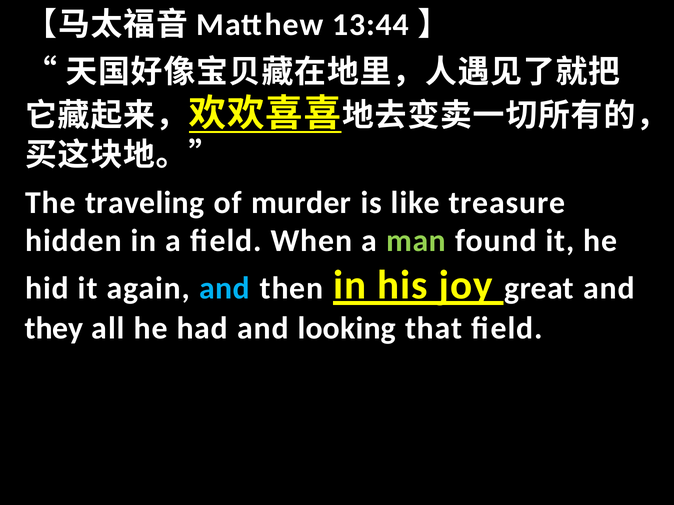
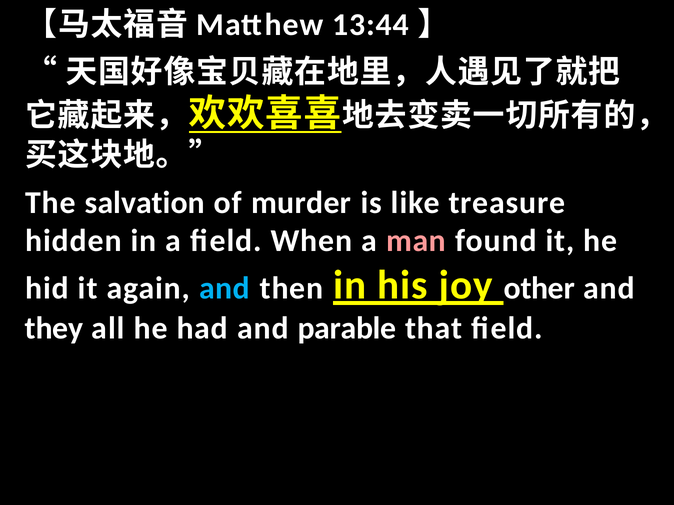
traveling: traveling -> salvation
man colour: light green -> pink
great: great -> other
looking: looking -> parable
